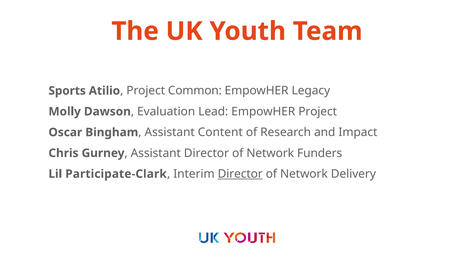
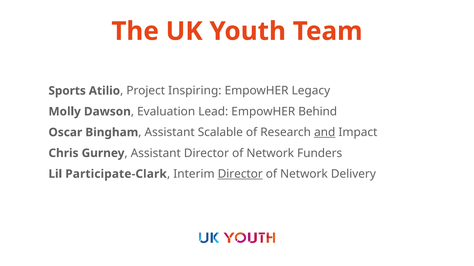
Common: Common -> Inspiring
EmpowHER Project: Project -> Behind
Content: Content -> Scalable
and underline: none -> present
